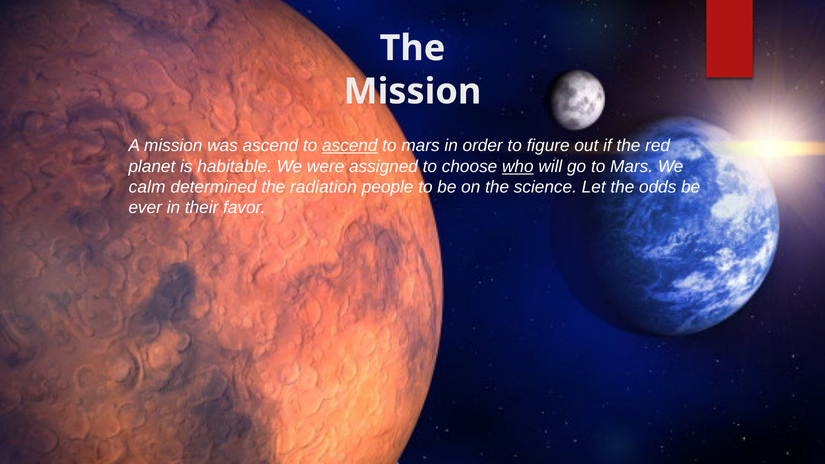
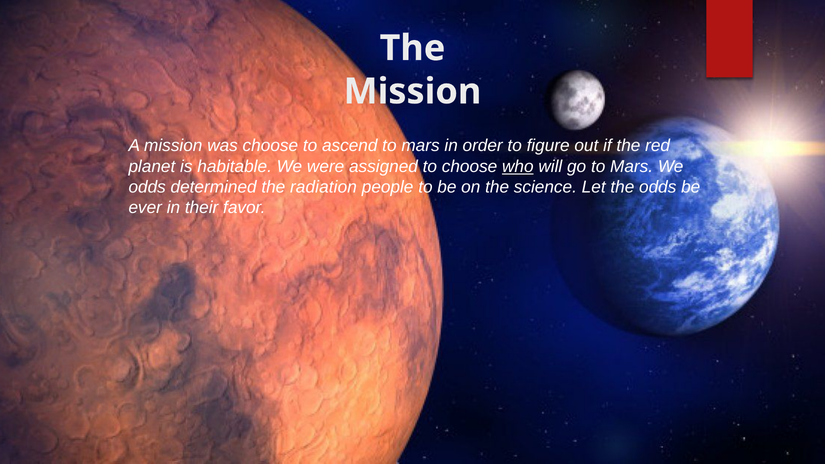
was ascend: ascend -> choose
ascend at (350, 146) underline: present -> none
calm at (147, 187): calm -> odds
